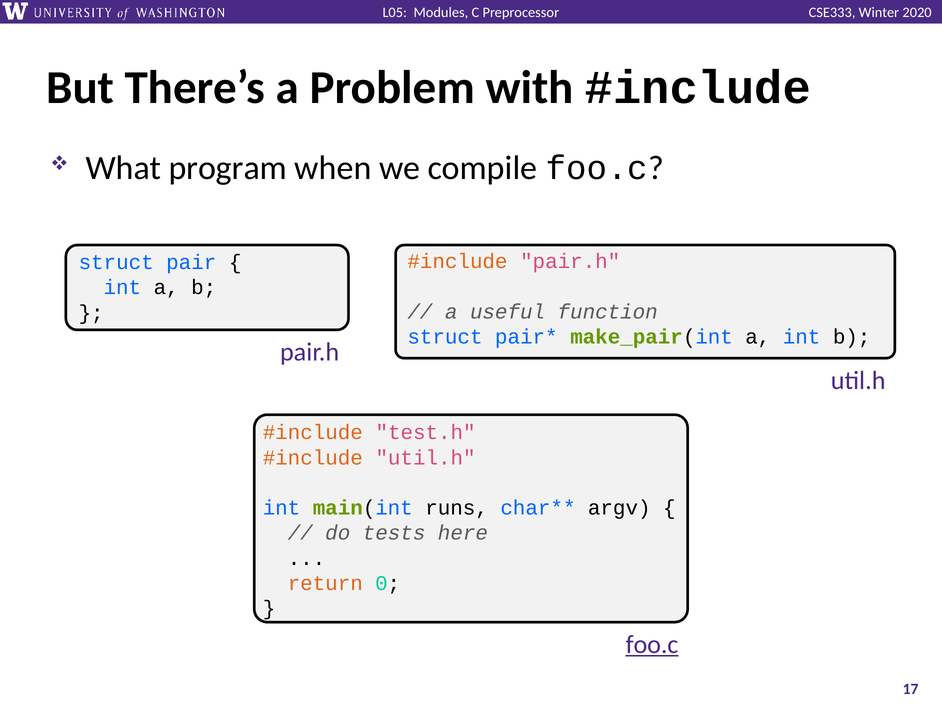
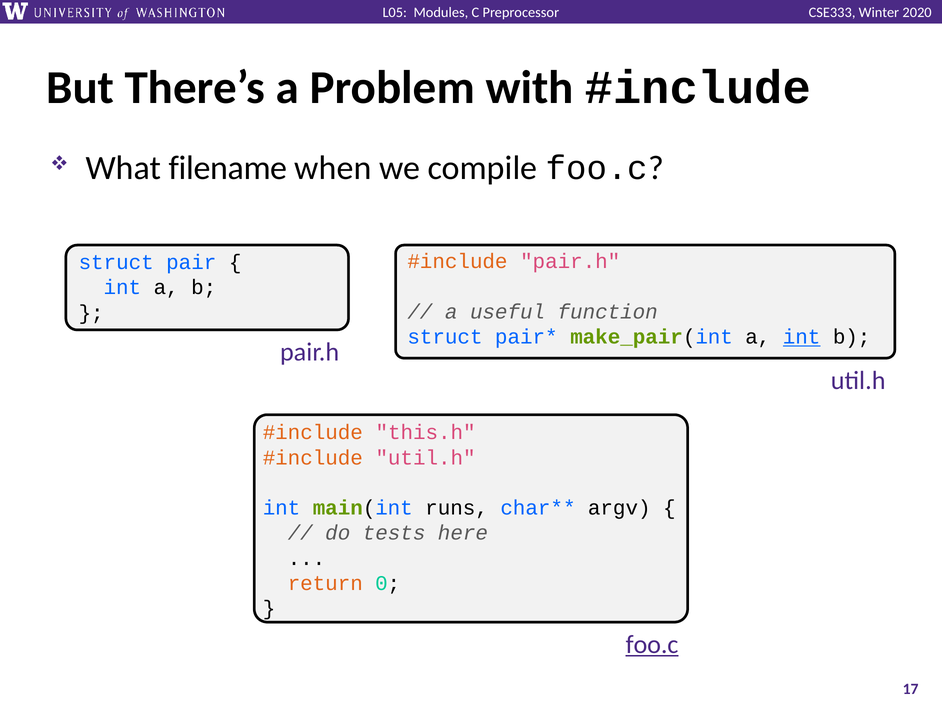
program: program -> filename
int at (802, 337) underline: none -> present
test.h: test.h -> this.h
